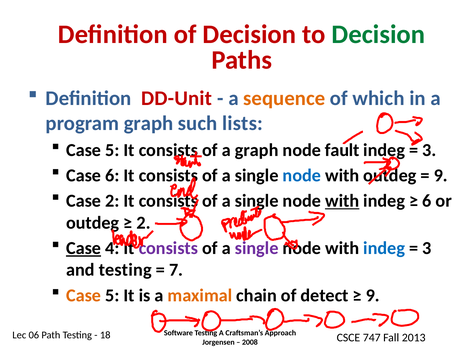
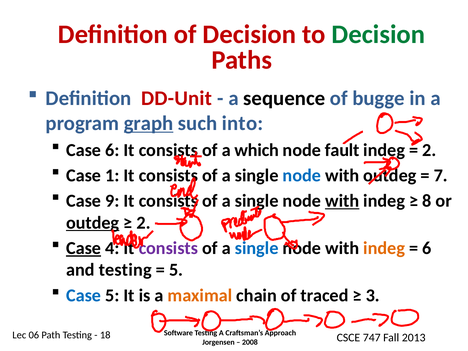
sequence colour: orange -> black
which: which -> bugge
graph at (149, 123) underline: none -> present
lists: lists -> into
5 at (112, 150): 5 -> 6
a graph: graph -> which
3 at (429, 150): 3 -> 2
Case 6: 6 -> 1
9 at (441, 175): 9 -> 7
Case 2: 2 -> 9
6 at (427, 201): 6 -> 8
outdeg at (93, 223) underline: none -> present
single at (257, 248) colour: purple -> blue
indeg at (384, 248) colour: blue -> orange
3 at (427, 248): 3 -> 6
7 at (176, 270): 7 -> 5
Case at (84, 295) colour: orange -> blue
detect: detect -> traced
9 at (373, 295): 9 -> 3
